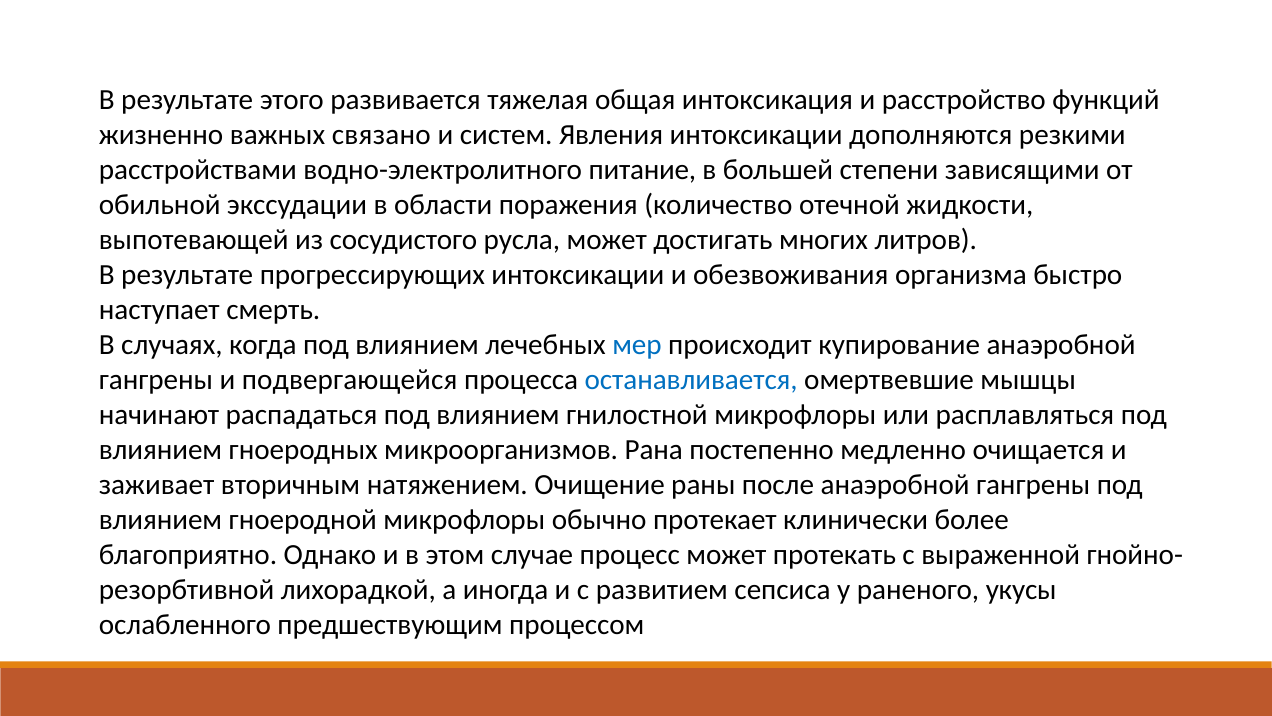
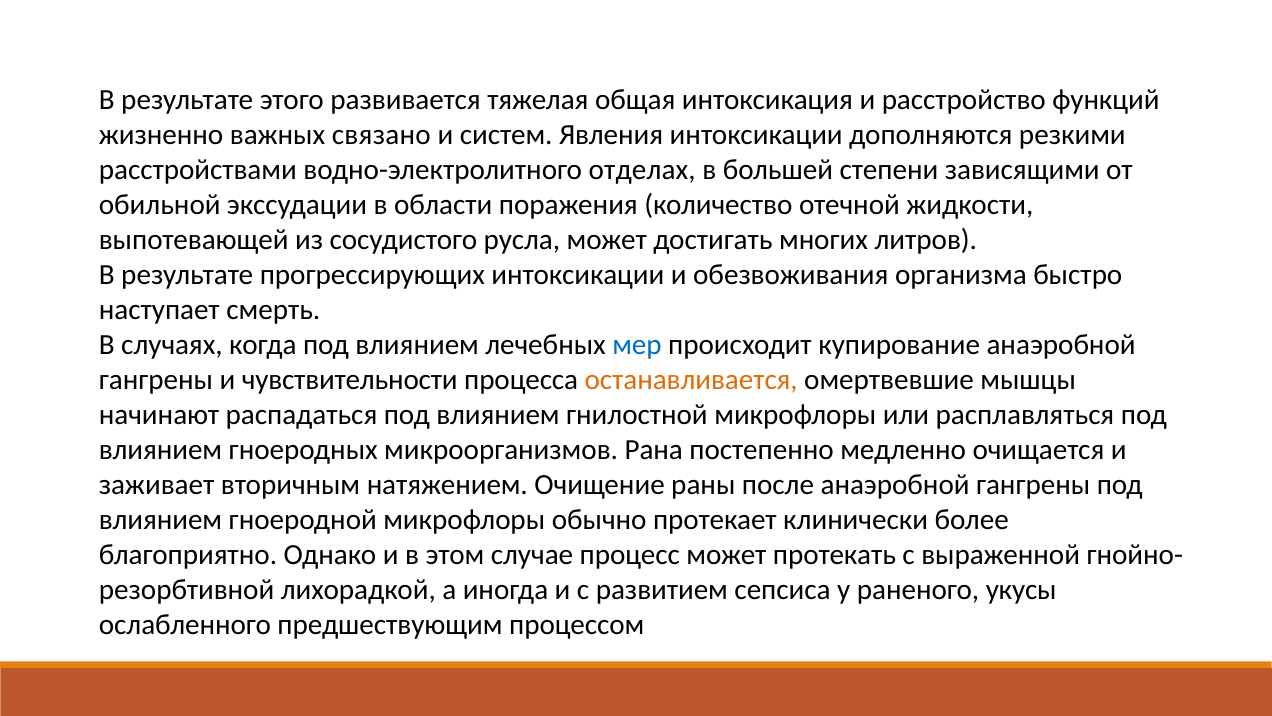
питание: питание -> отделах
подвергающейся: подвергающейся -> чувствительности
останавливается colour: blue -> orange
